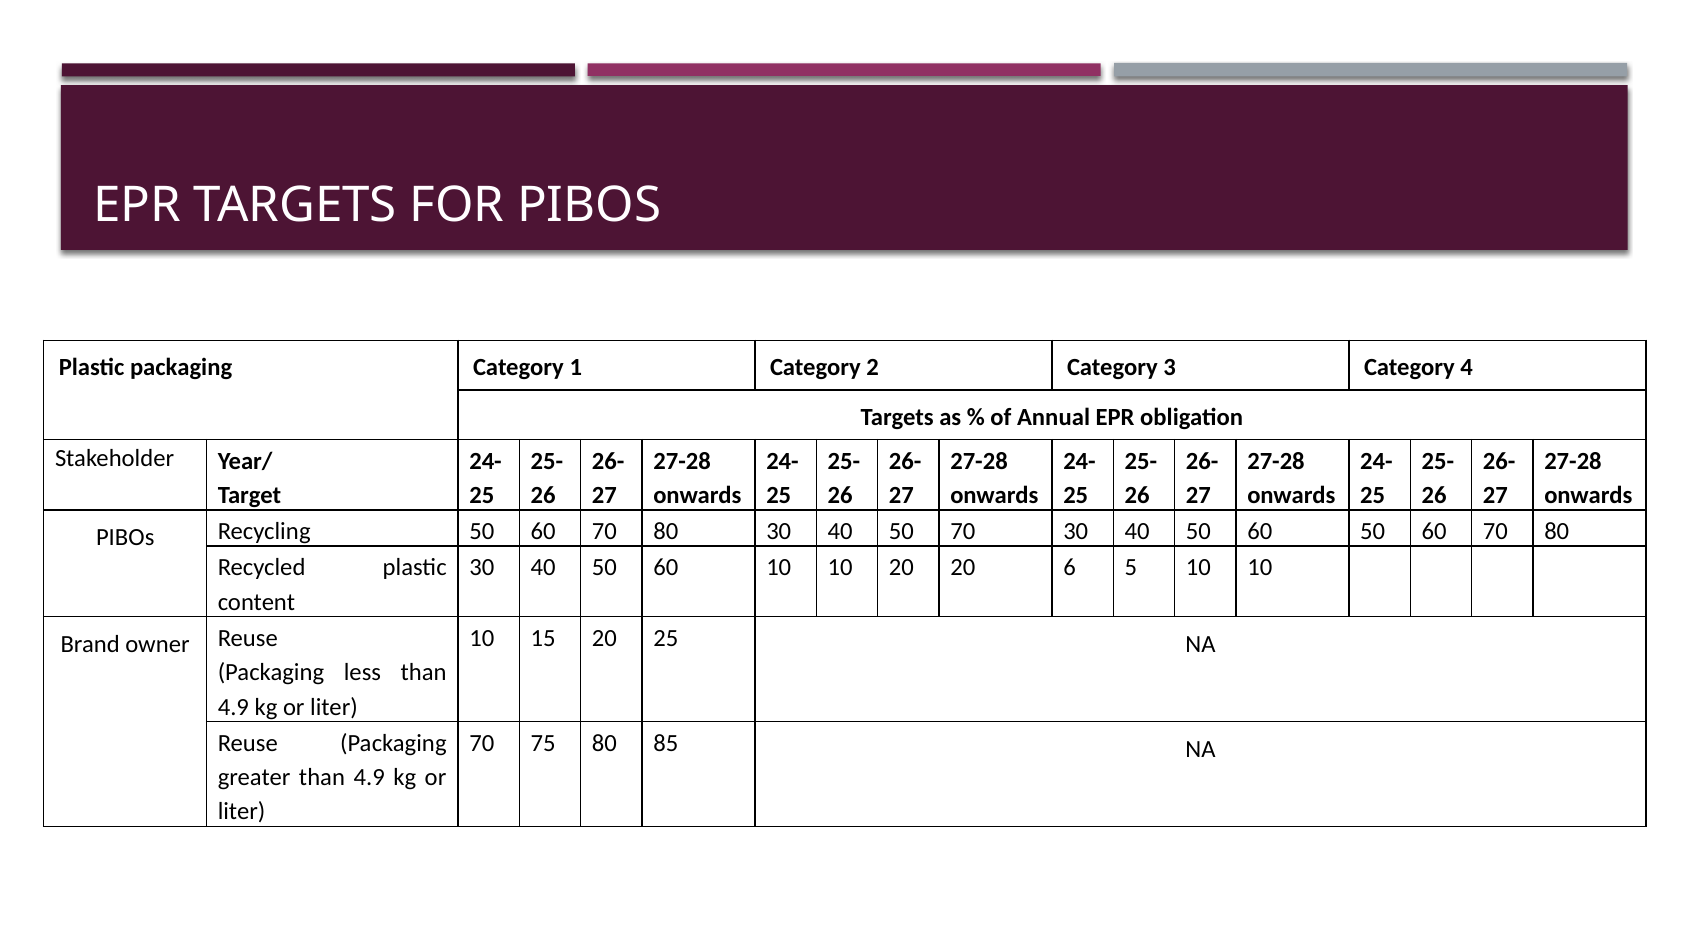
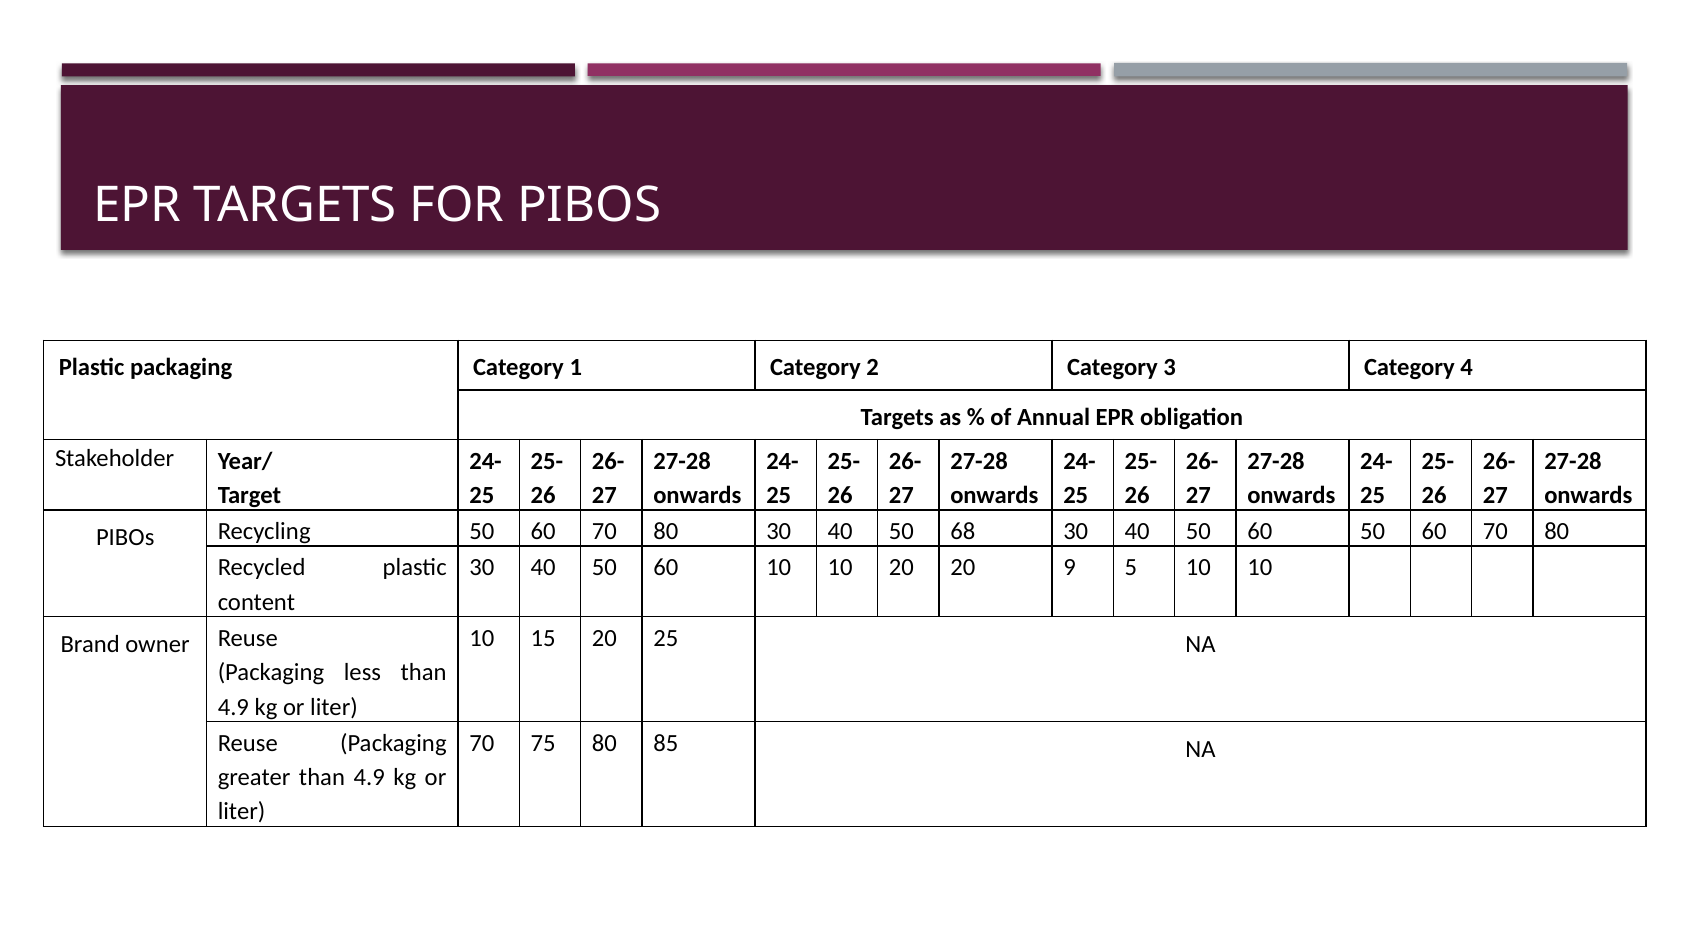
50 70: 70 -> 68
6: 6 -> 9
